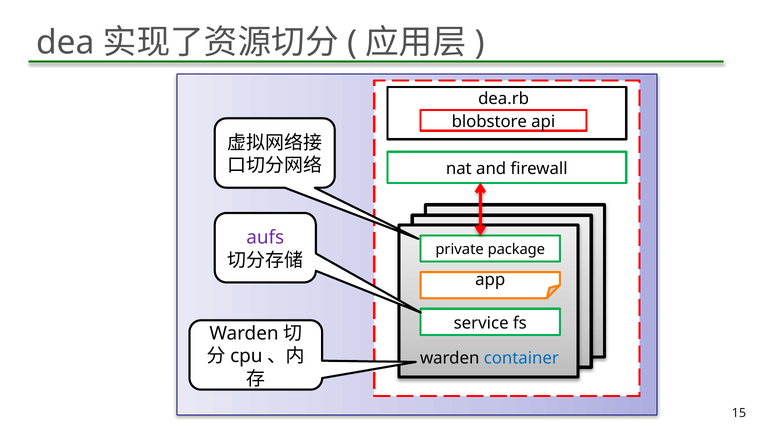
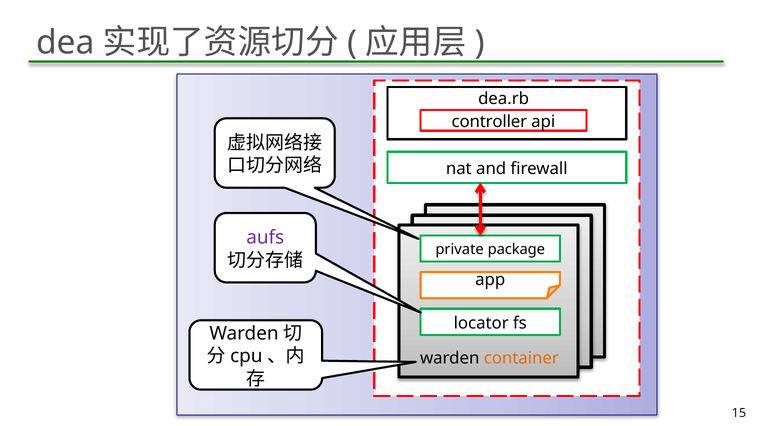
blobstore: blobstore -> controller
service: service -> locator
container colour: blue -> orange
